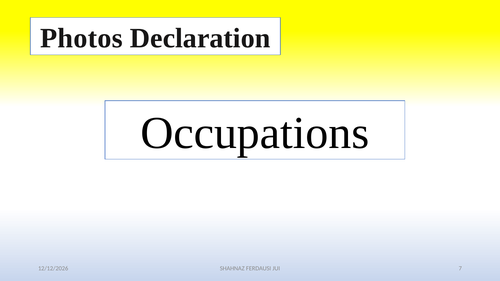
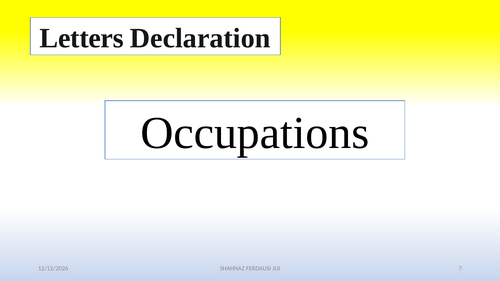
Photos: Photos -> Letters
